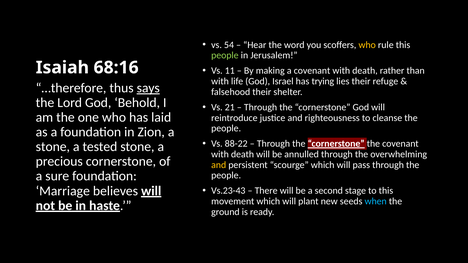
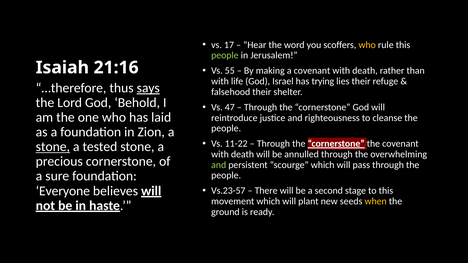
54: 54 -> 17
68:16: 68:16 -> 21:16
11: 11 -> 55
21: 21 -> 47
88-22: 88-22 -> 11-22
stone at (53, 147) underline: none -> present
and at (219, 165) colour: yellow -> light green
Marriage: Marriage -> Everyone
Vs.23-43: Vs.23-43 -> Vs.23-57
when colour: light blue -> yellow
